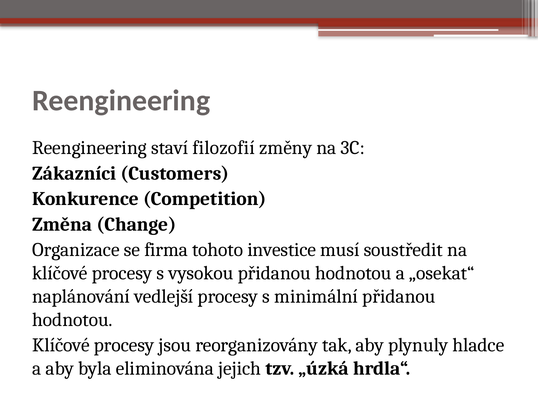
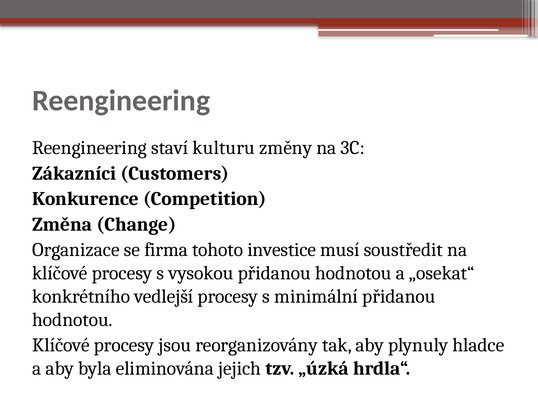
filozofií: filozofií -> kulturu
naplánování: naplánování -> konkrétního
